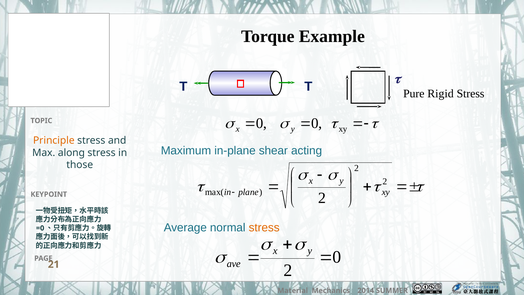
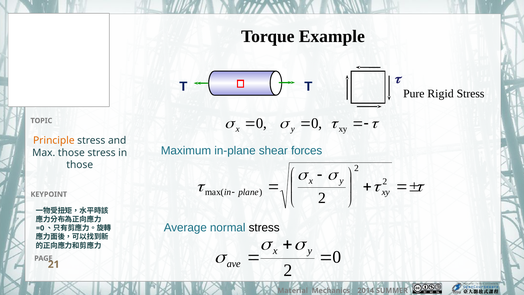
acting: acting -> forces
Max along: along -> those
stress at (264, 228) colour: orange -> black
